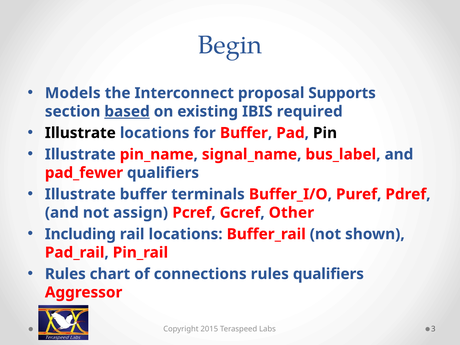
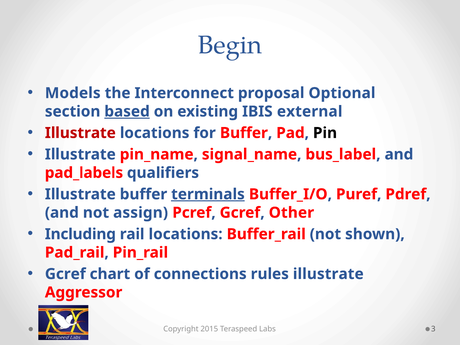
Supports: Supports -> Optional
required: required -> external
Illustrate at (80, 133) colour: black -> red
pad_fewer: pad_fewer -> pad_labels
terminals underline: none -> present
Rules at (65, 274): Rules -> Gcref
rules qualifiers: qualifiers -> illustrate
